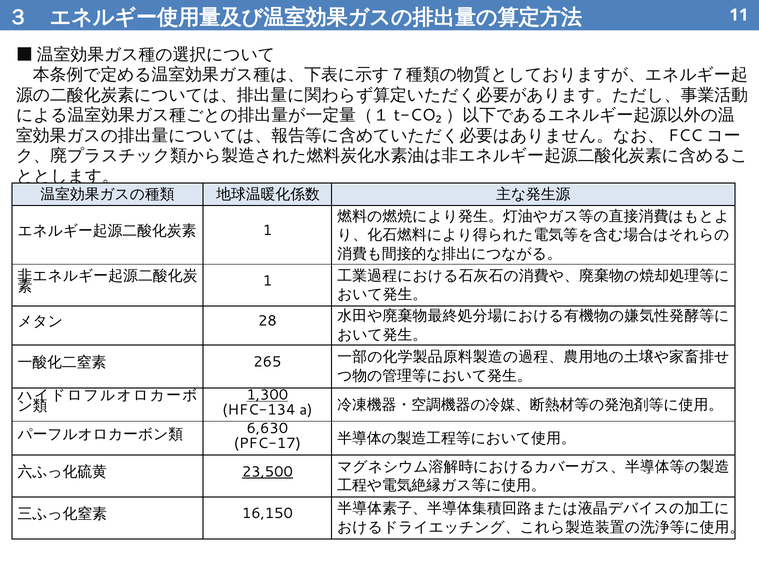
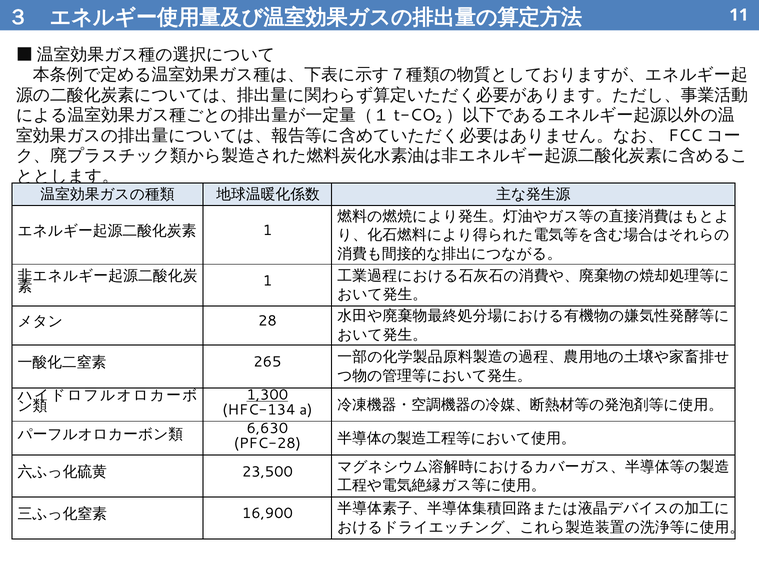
PFC-17: PFC-17 -> PFC-28
23,500 underline: present -> none
16,150: 16,150 -> 16,900
